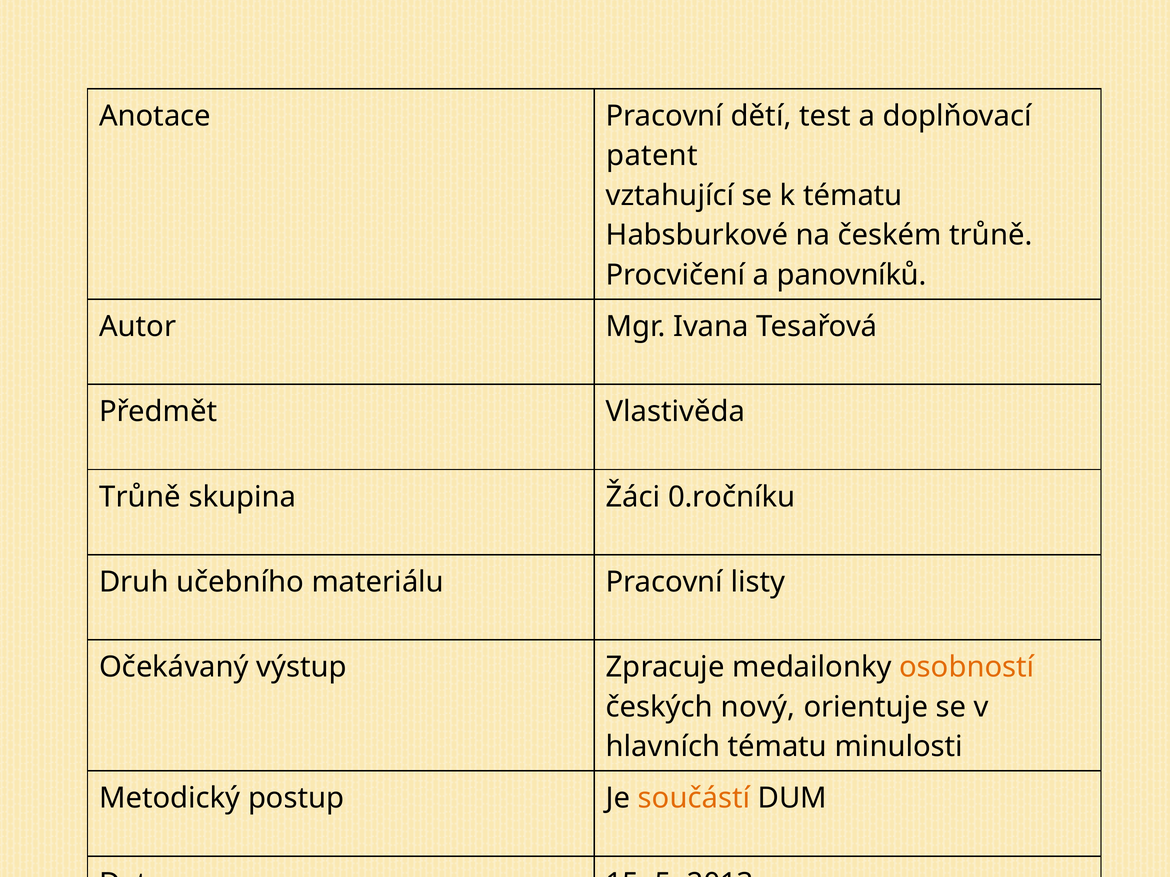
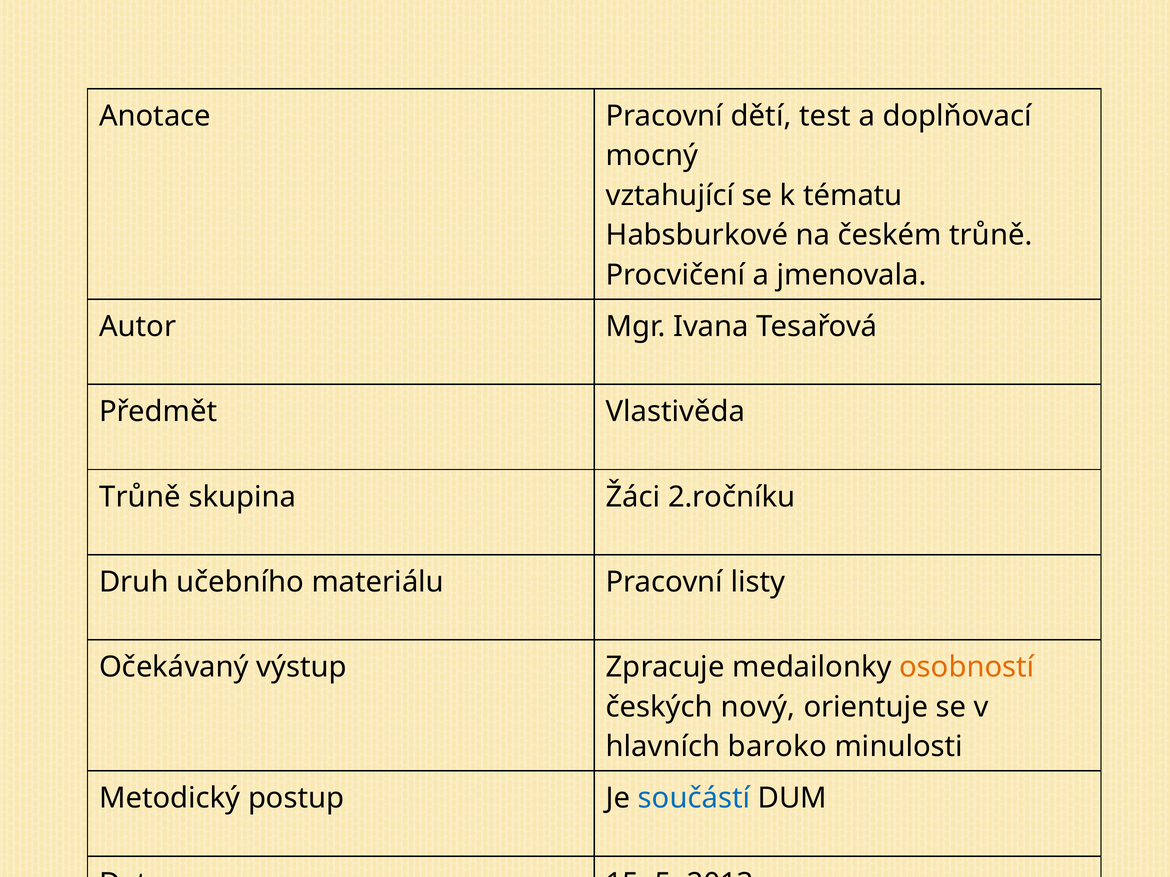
patent: patent -> mocný
panovníků: panovníků -> jmenovala
0.ročníku: 0.ročníku -> 2.ročníku
hlavních tématu: tématu -> baroko
součástí colour: orange -> blue
